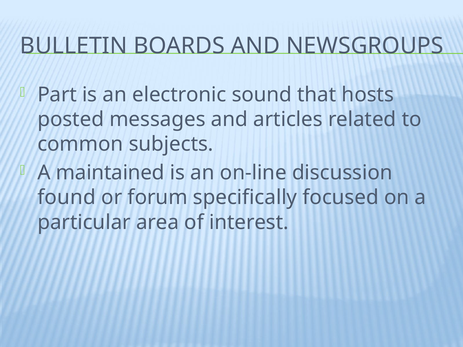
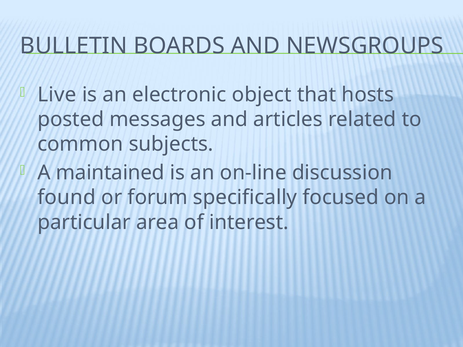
Part: Part -> Live
sound: sound -> object
